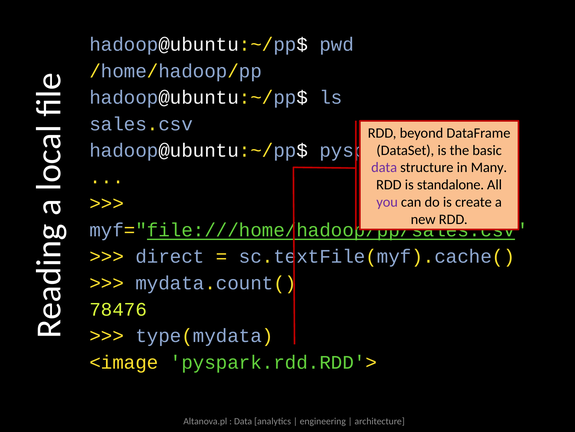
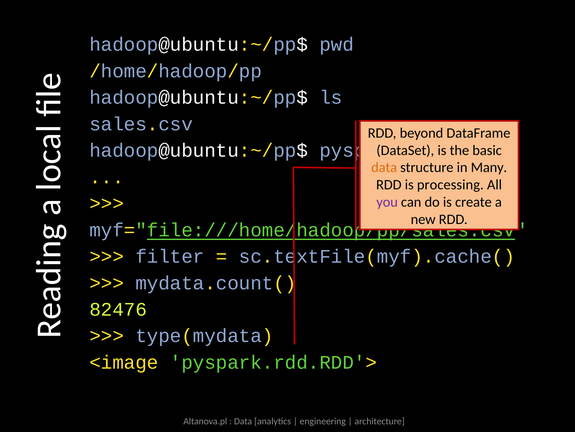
data at (384, 167) colour: purple -> orange
standalone: standalone -> processing
direct: direct -> filter
78476: 78476 -> 82476
